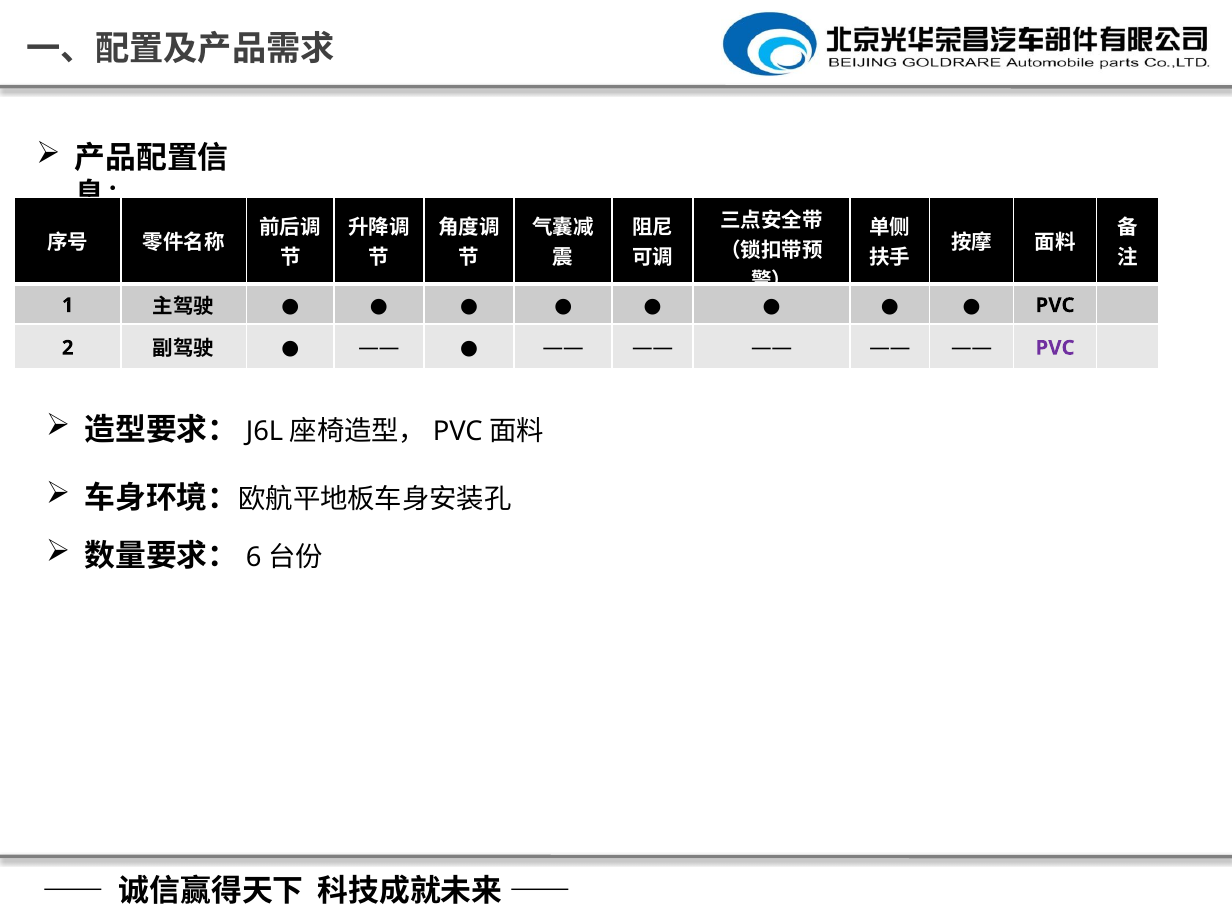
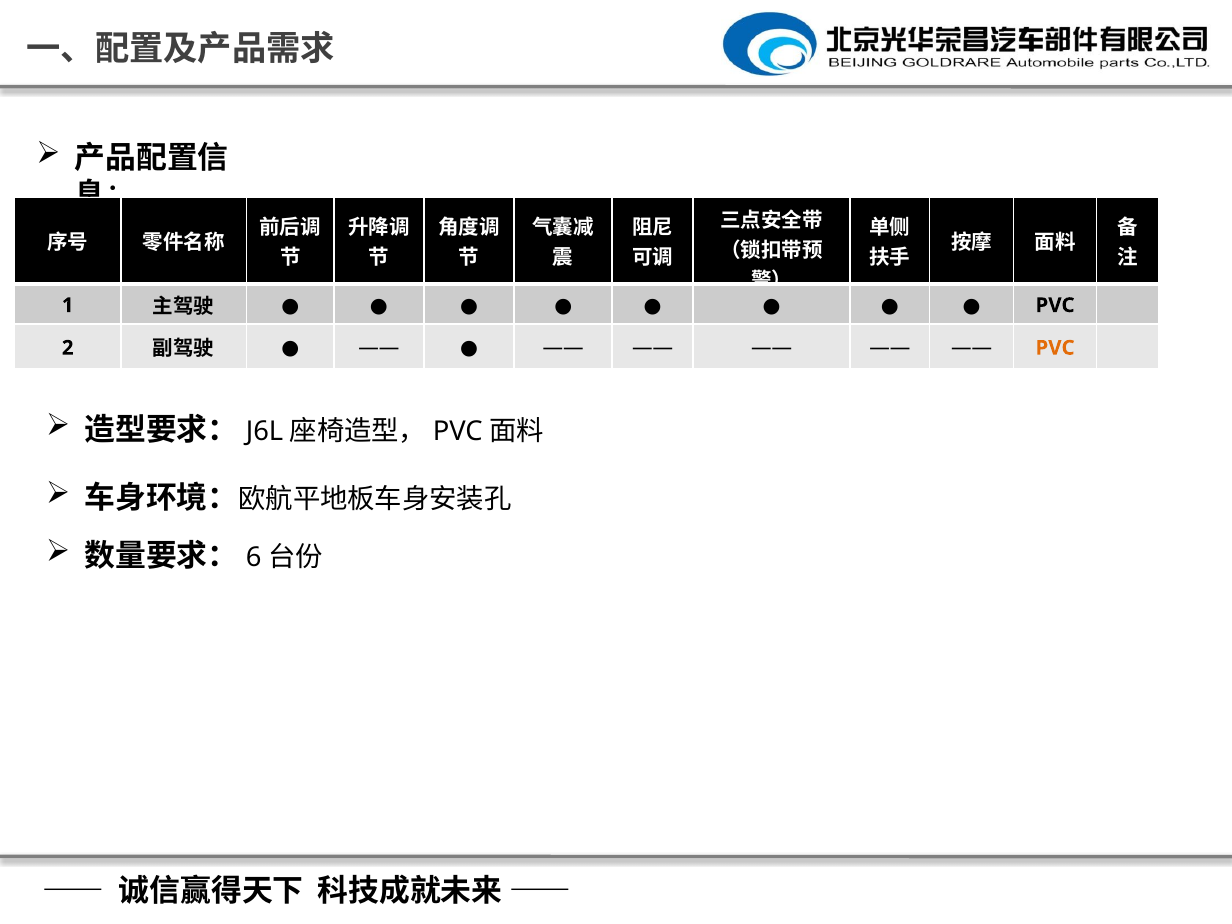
PVC at (1055, 348) colour: purple -> orange
